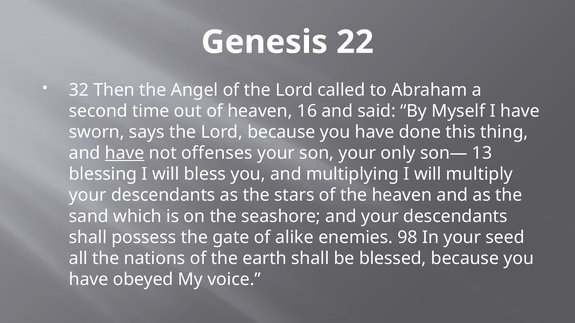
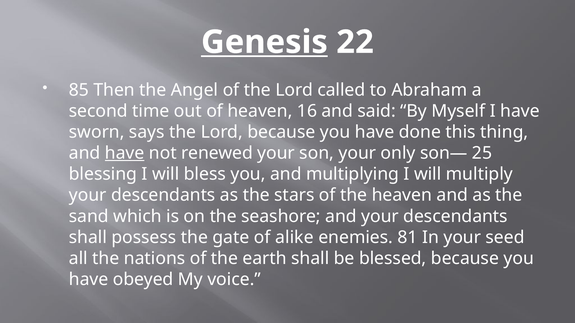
Genesis underline: none -> present
32: 32 -> 85
offenses: offenses -> renewed
13: 13 -> 25
98: 98 -> 81
